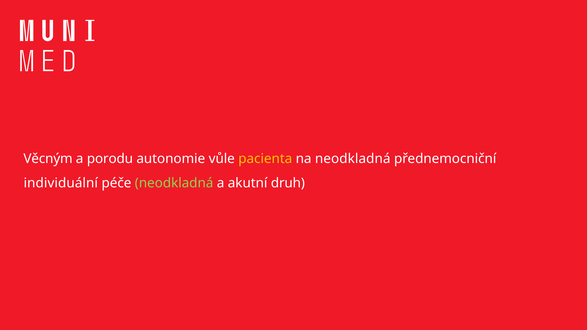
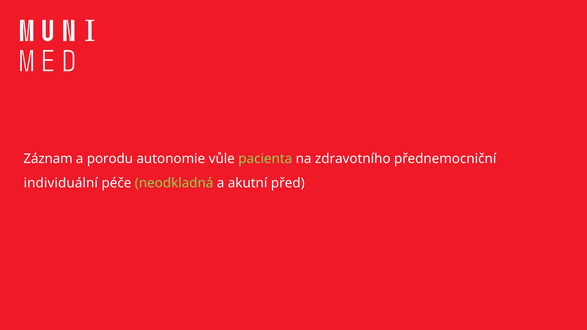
Věcným: Věcným -> Záznam
pacienta colour: yellow -> light green
na neodkladná: neodkladná -> zdravotního
druh: druh -> před
